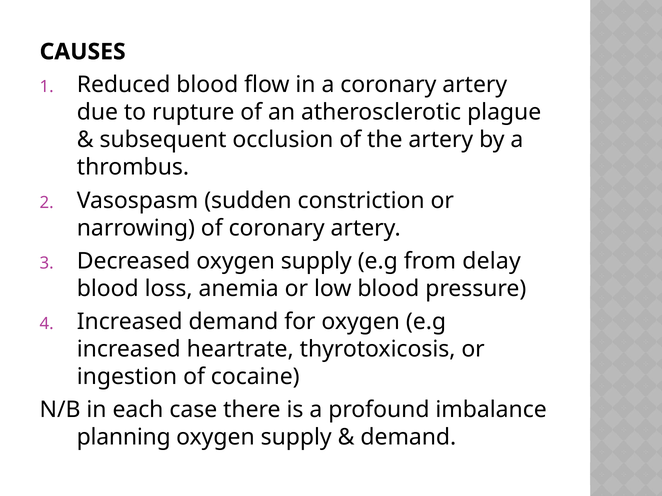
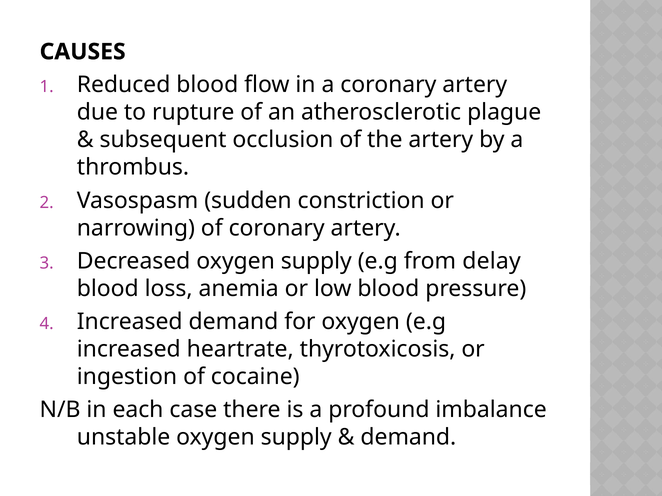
planning: planning -> unstable
